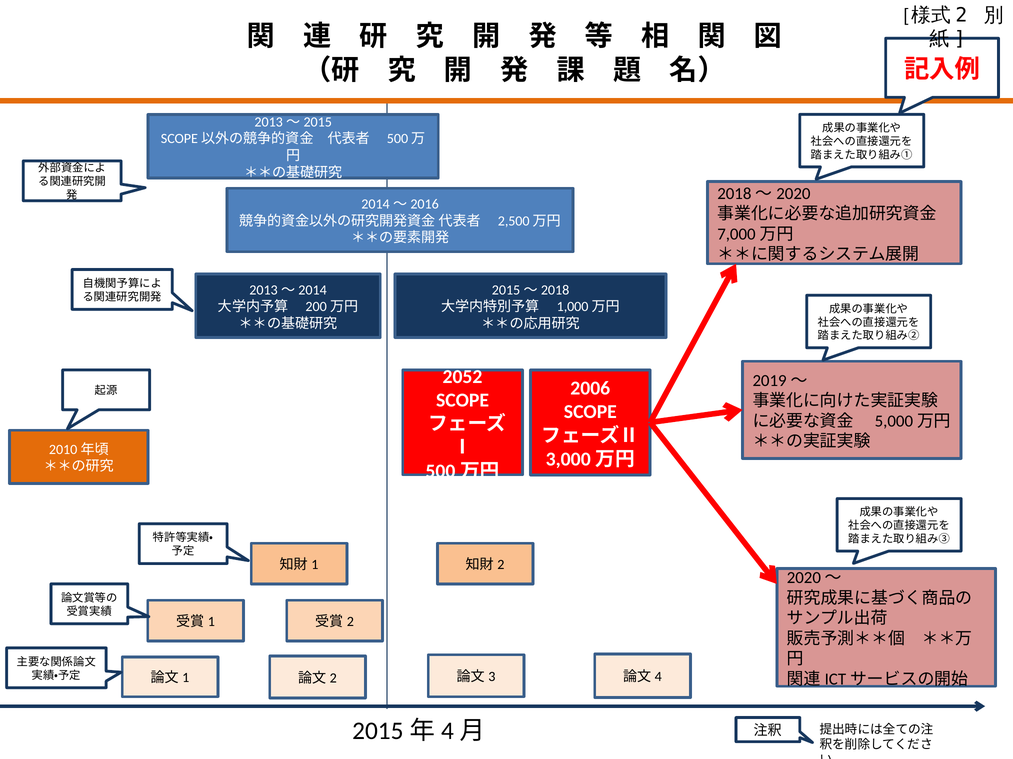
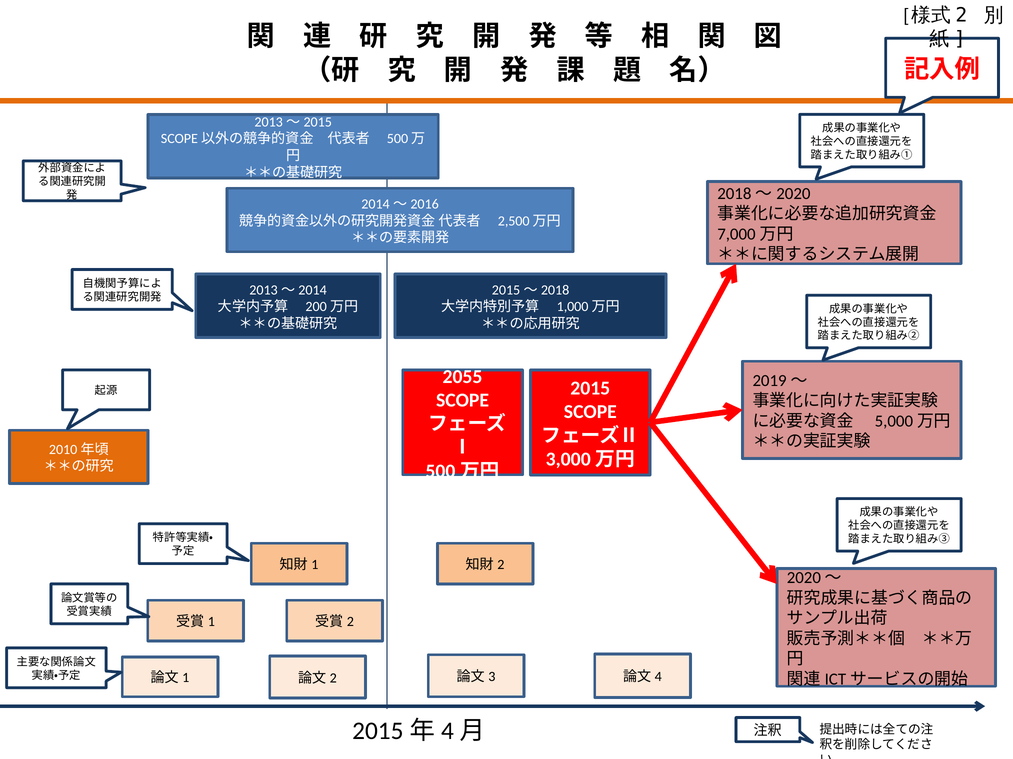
2052: 2052 -> 2055
2006: 2006 -> 2015
